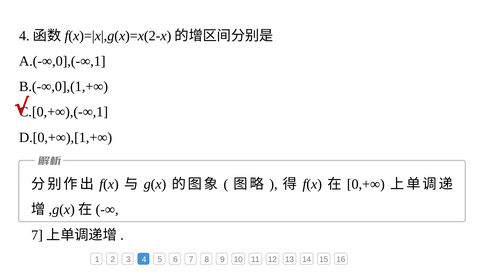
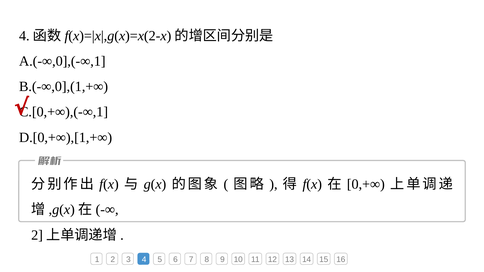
7 at (37, 235): 7 -> 2
